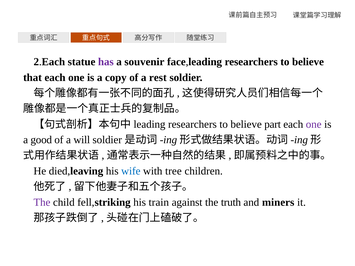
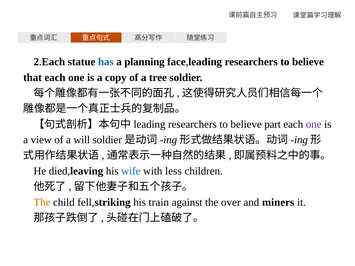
has colour: purple -> blue
souvenir: souvenir -> planning
rest: rest -> tree
good: good -> view
tree: tree -> less
The at (42, 202) colour: purple -> orange
truth: truth -> over
